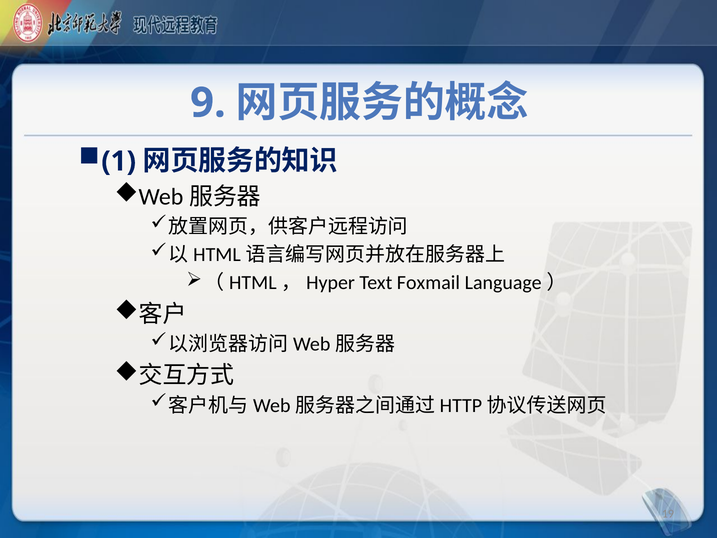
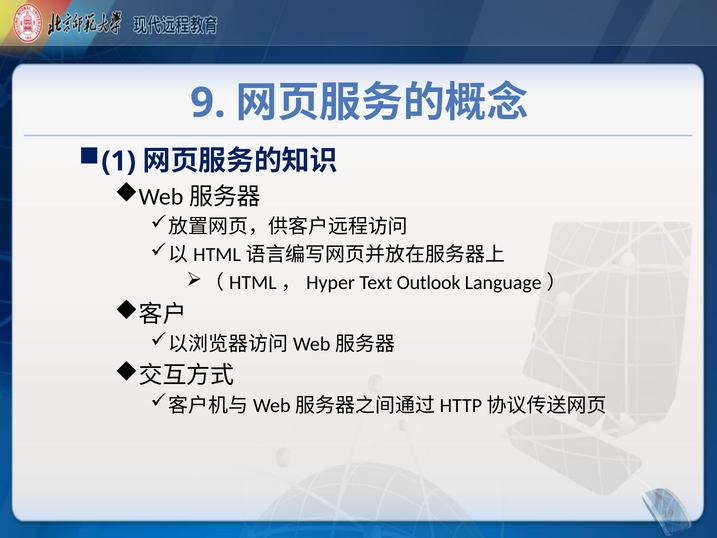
Foxmail: Foxmail -> Outlook
